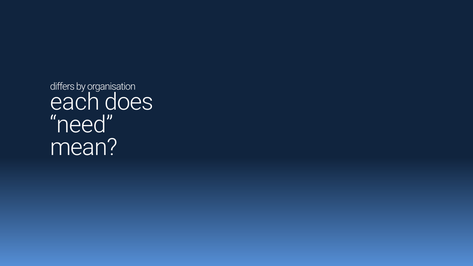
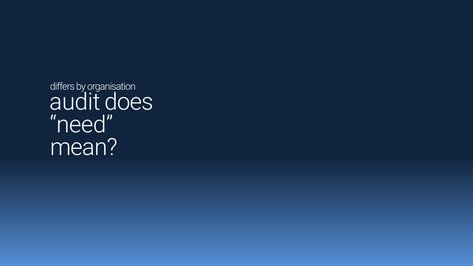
each: each -> audit
